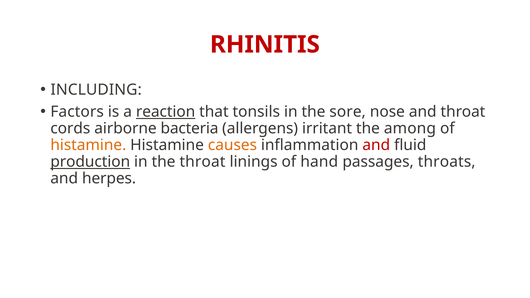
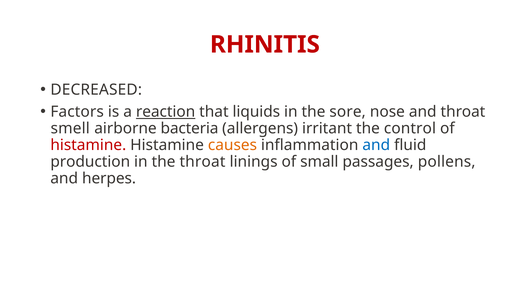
INCLUDING: INCLUDING -> DECREASED
tonsils: tonsils -> liquids
cords: cords -> smell
among: among -> control
histamine at (88, 145) colour: orange -> red
and at (376, 145) colour: red -> blue
production underline: present -> none
hand: hand -> small
throats: throats -> pollens
